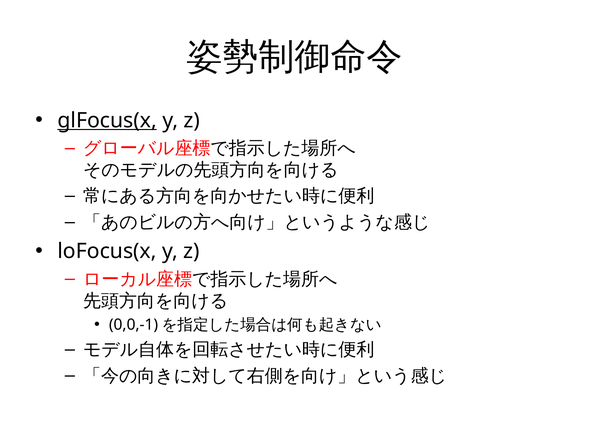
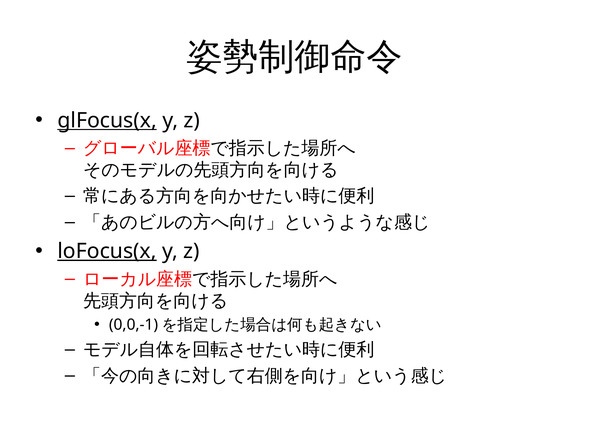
loFocus(x underline: none -> present
